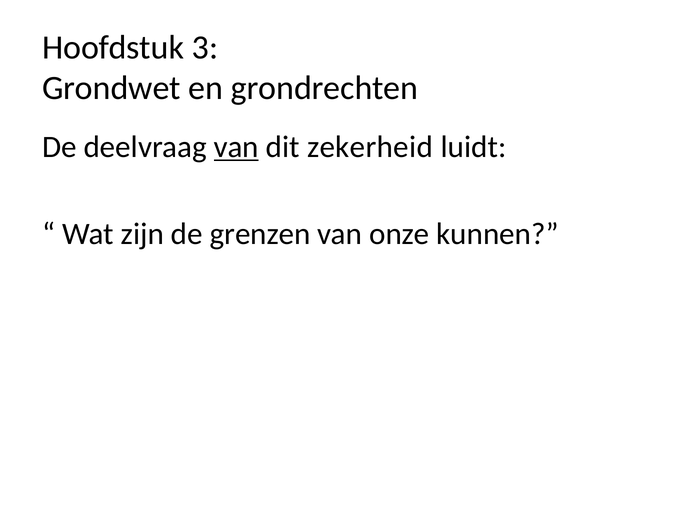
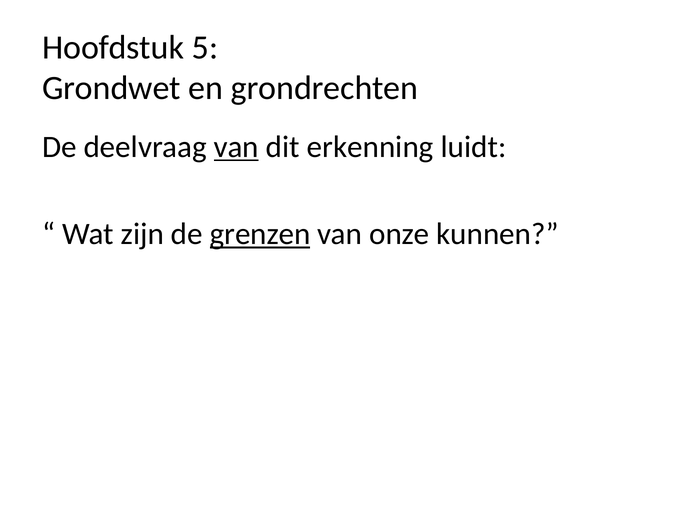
3: 3 -> 5
zekerheid: zekerheid -> erkenning
grenzen underline: none -> present
